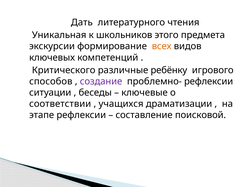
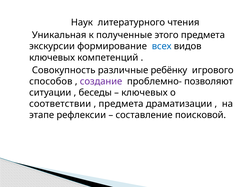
Дать: Дать -> Наук
школьников: школьников -> полученные
всех colour: orange -> blue
Критического: Критического -> Совокупность
проблемно- рефлексии: рефлексии -> позволяют
ключевые at (144, 93): ключевые -> ключевых
учащихся at (121, 104): учащихся -> предмета
